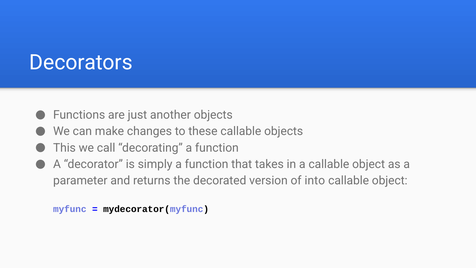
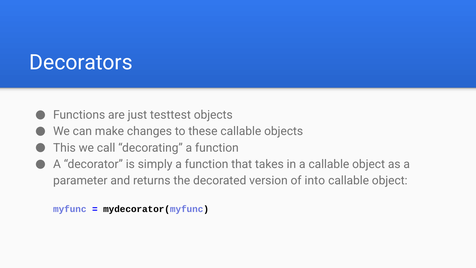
another: another -> testtest
